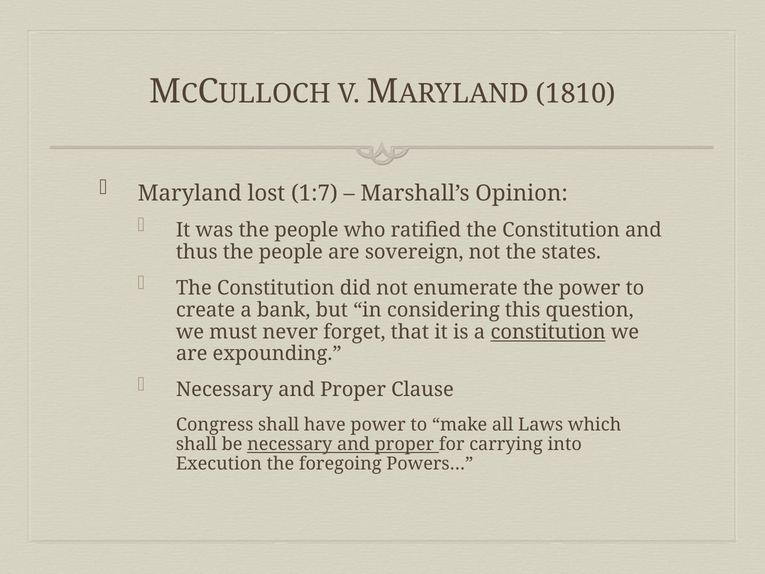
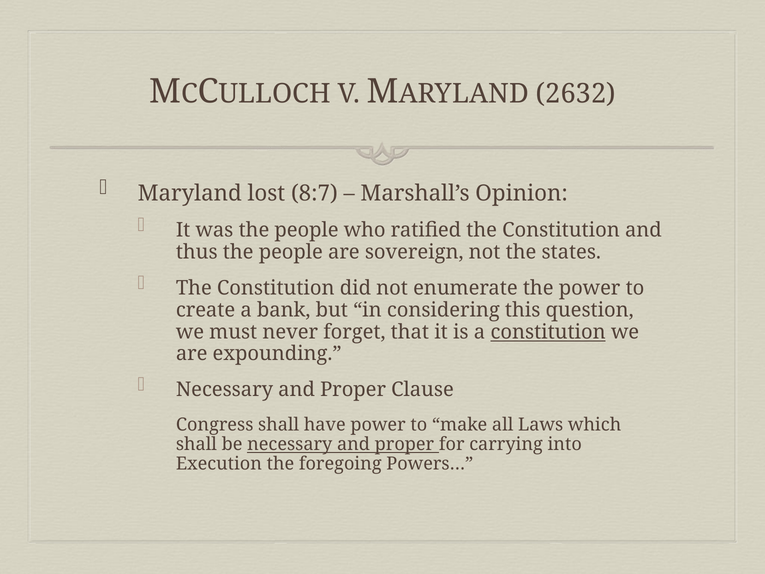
1810: 1810 -> 2632
1:7: 1:7 -> 8:7
